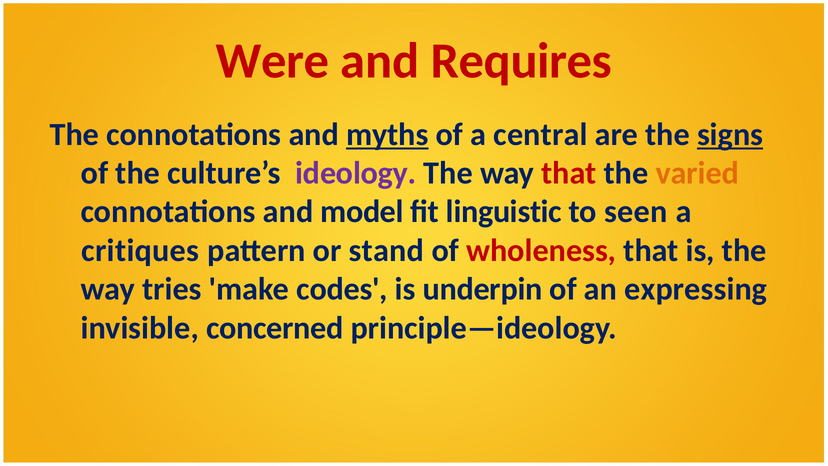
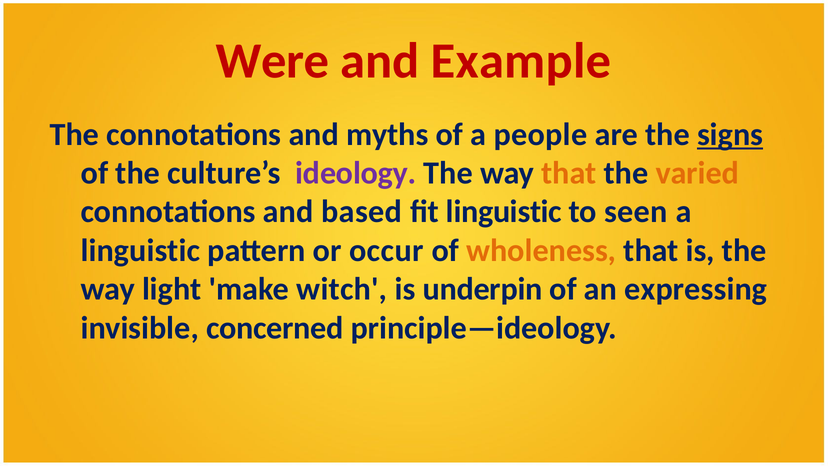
Requires: Requires -> Example
myths underline: present -> none
central: central -> people
that at (569, 173) colour: red -> orange
model: model -> based
critiques at (140, 250): critiques -> linguistic
stand: stand -> occur
wholeness colour: red -> orange
tries: tries -> light
codes: codes -> witch
